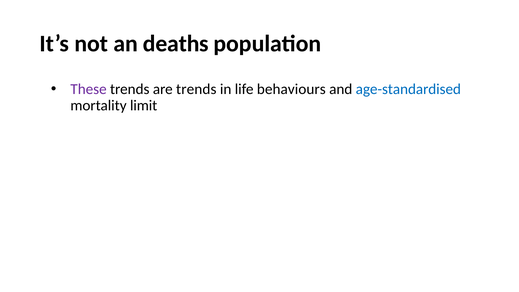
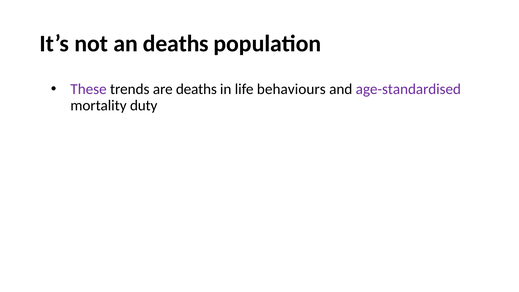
are trends: trends -> deaths
age-standardised colour: blue -> purple
limit: limit -> duty
